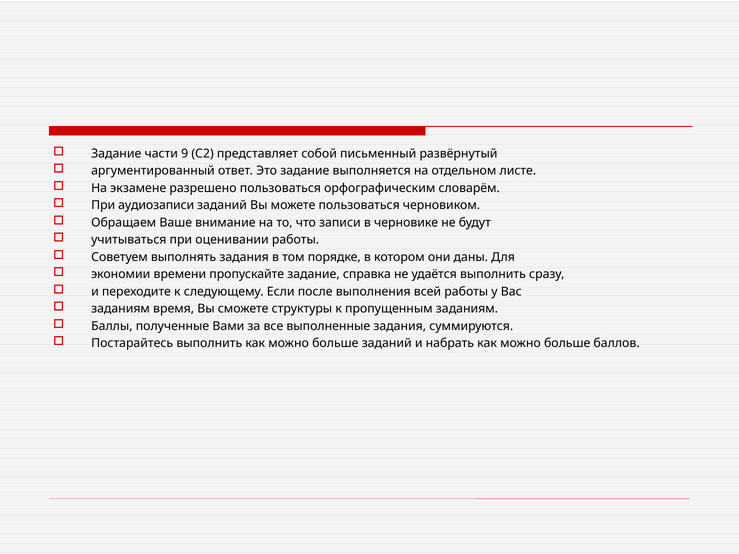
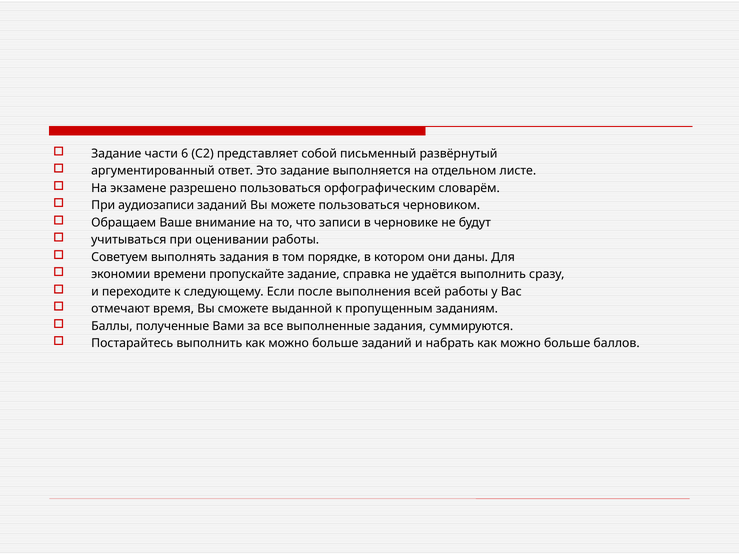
9: 9 -> 6
заданиям at (121, 309): заданиям -> отмечают
структуры: структуры -> выданной
